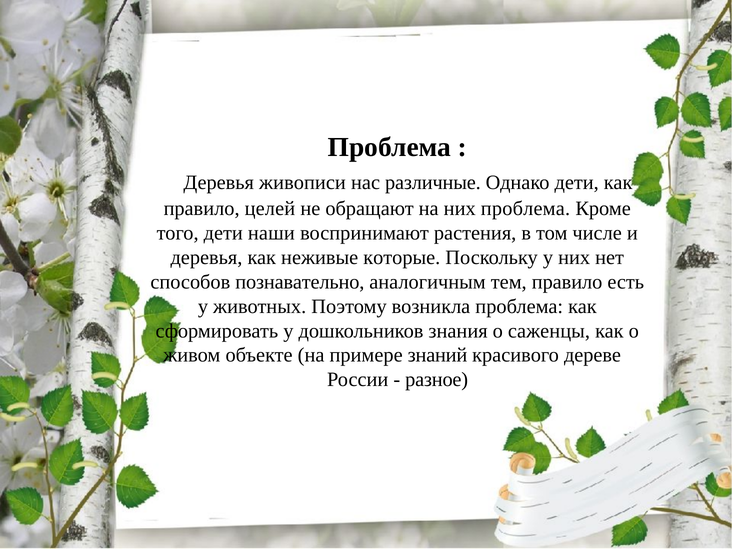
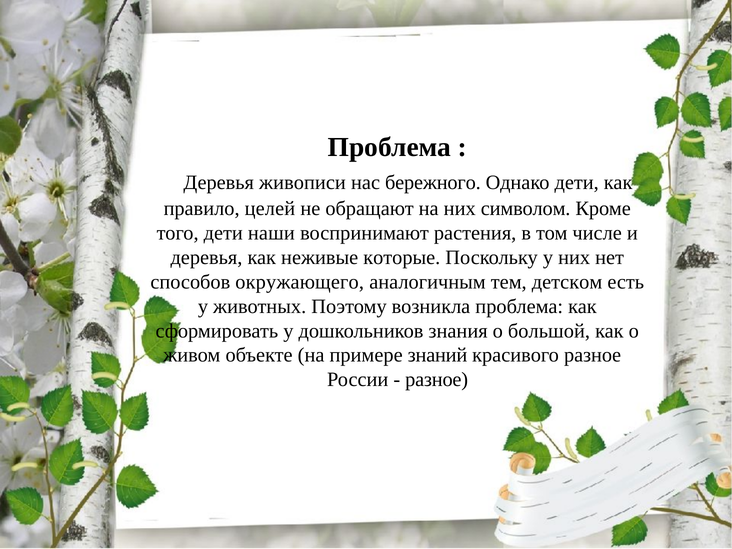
различные: различные -> бережного
них проблема: проблема -> символом
познавательно: познавательно -> окружающего
тем правило: правило -> детском
саженцы: саженцы -> большой
красивого дереве: дереве -> разное
